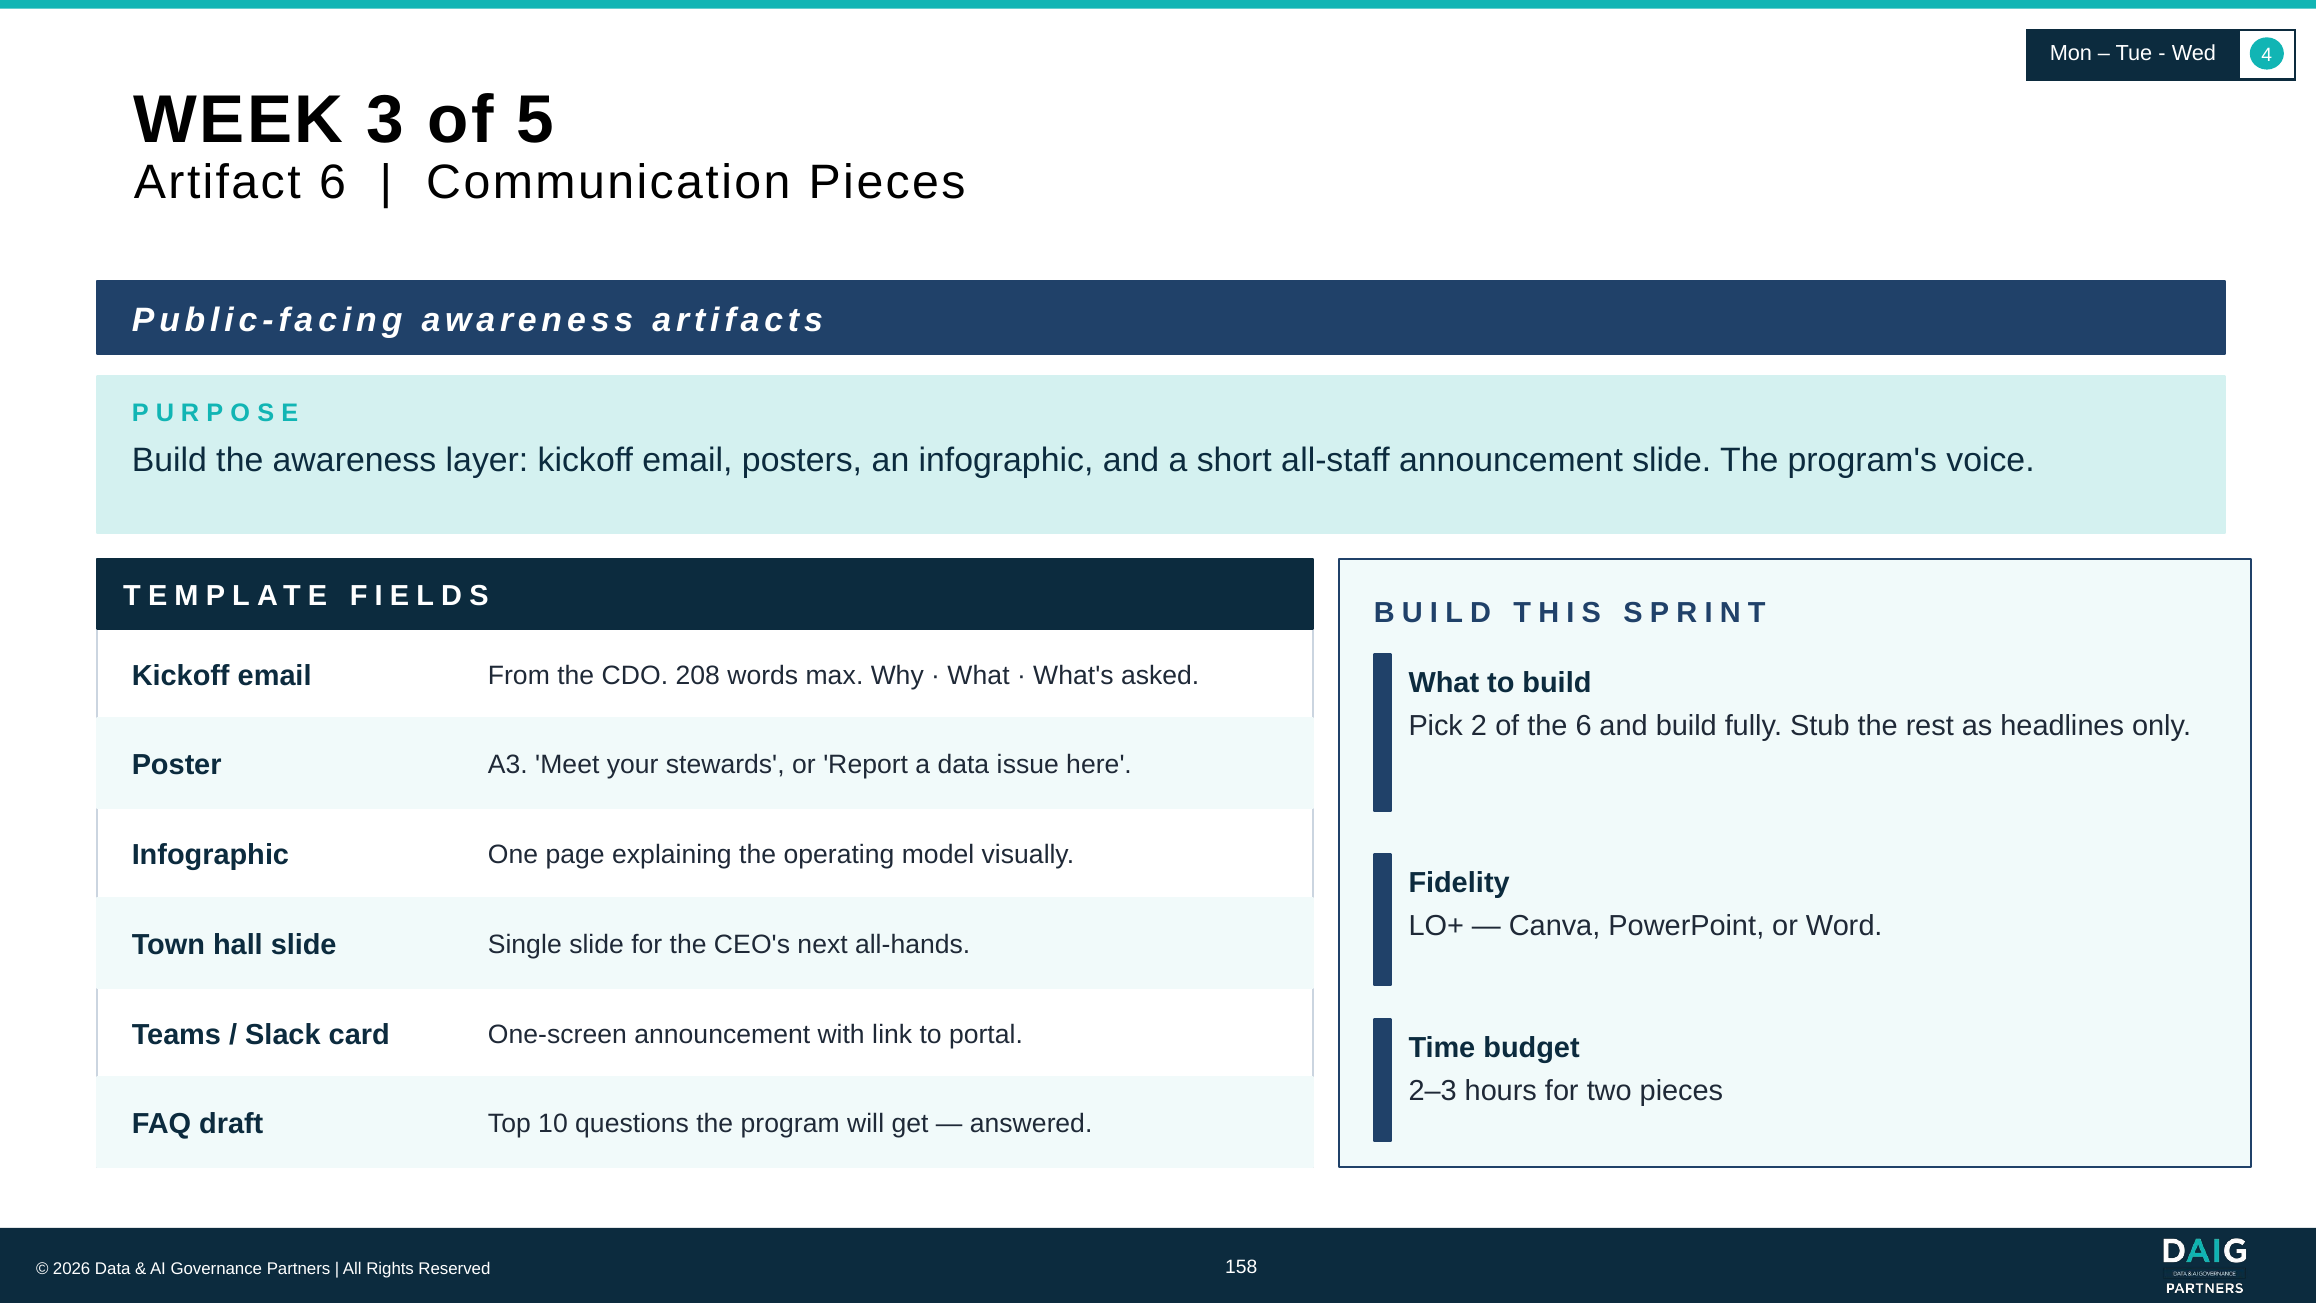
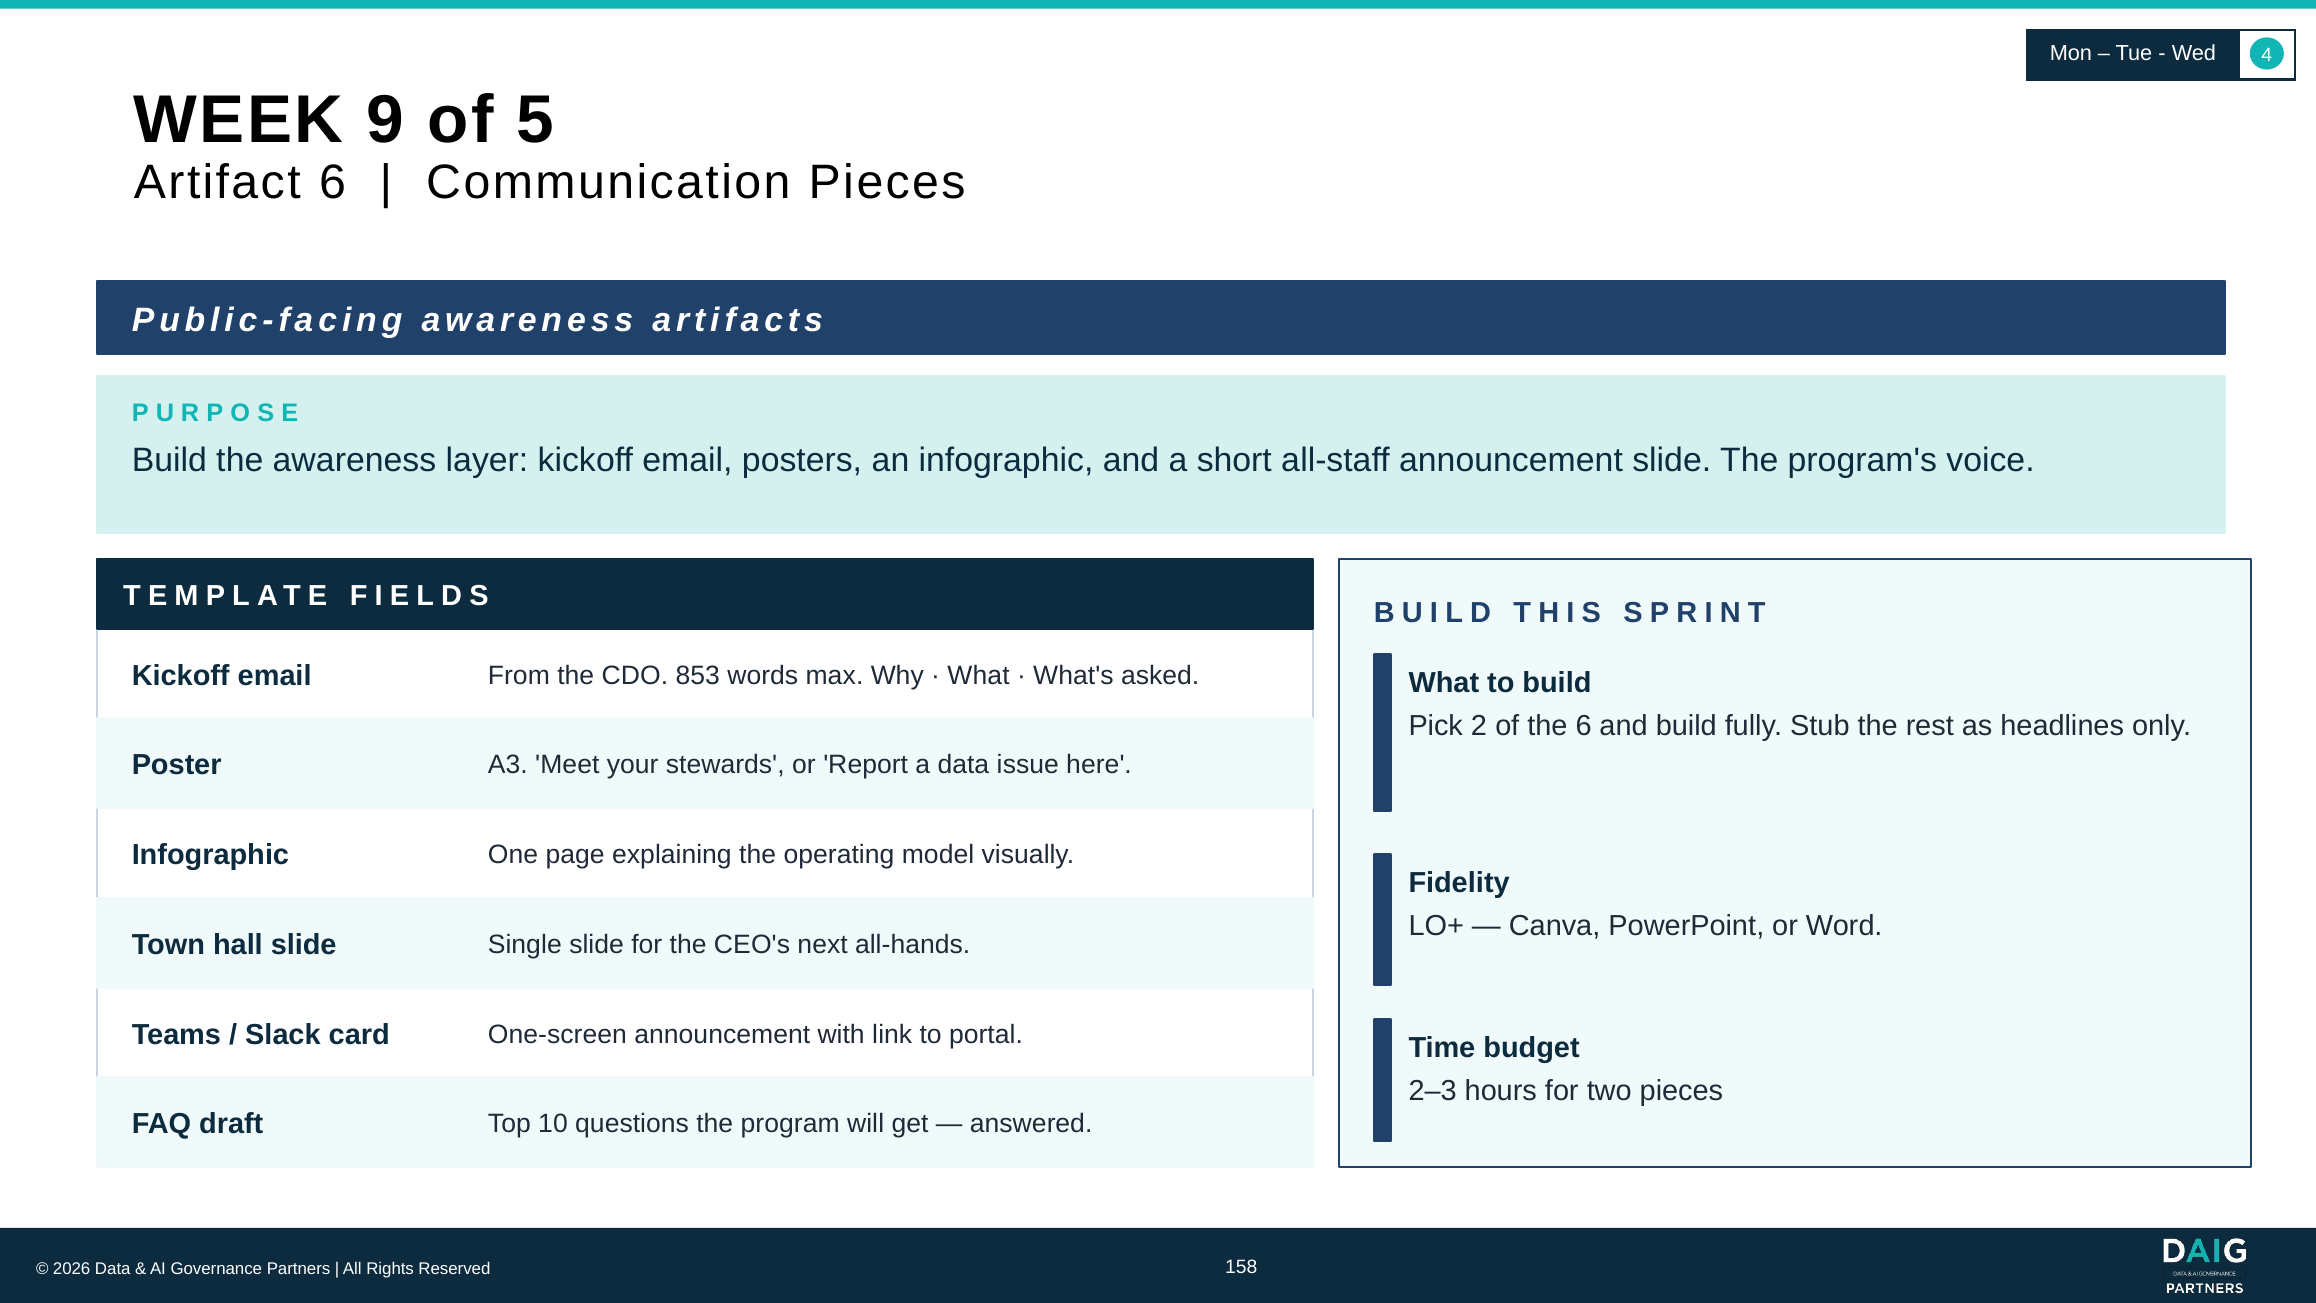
3: 3 -> 9
208: 208 -> 853
